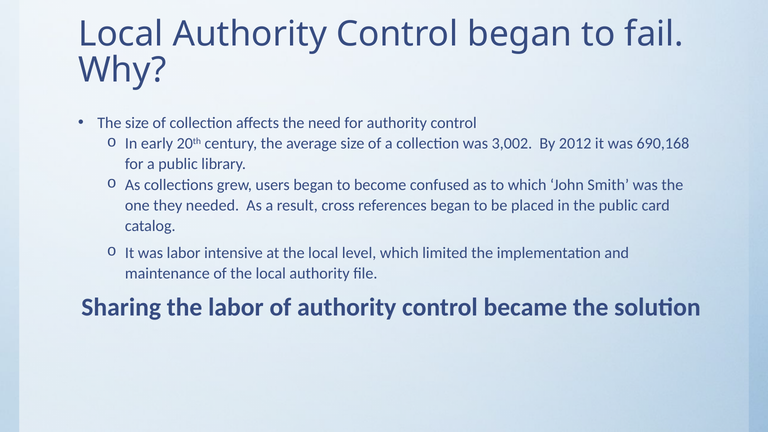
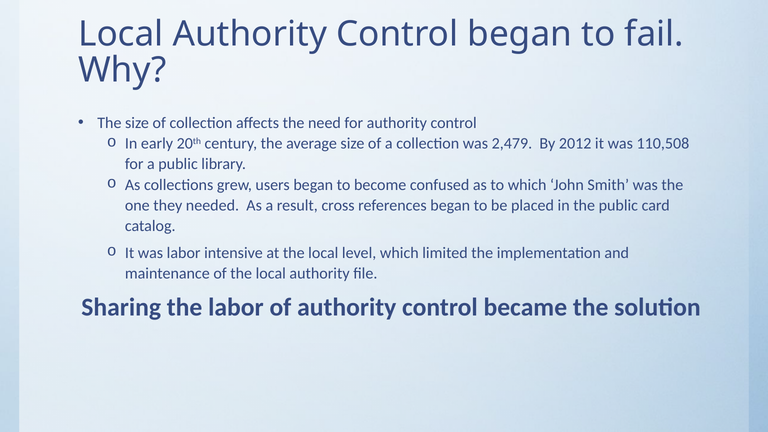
3,002: 3,002 -> 2,479
690,168: 690,168 -> 110,508
